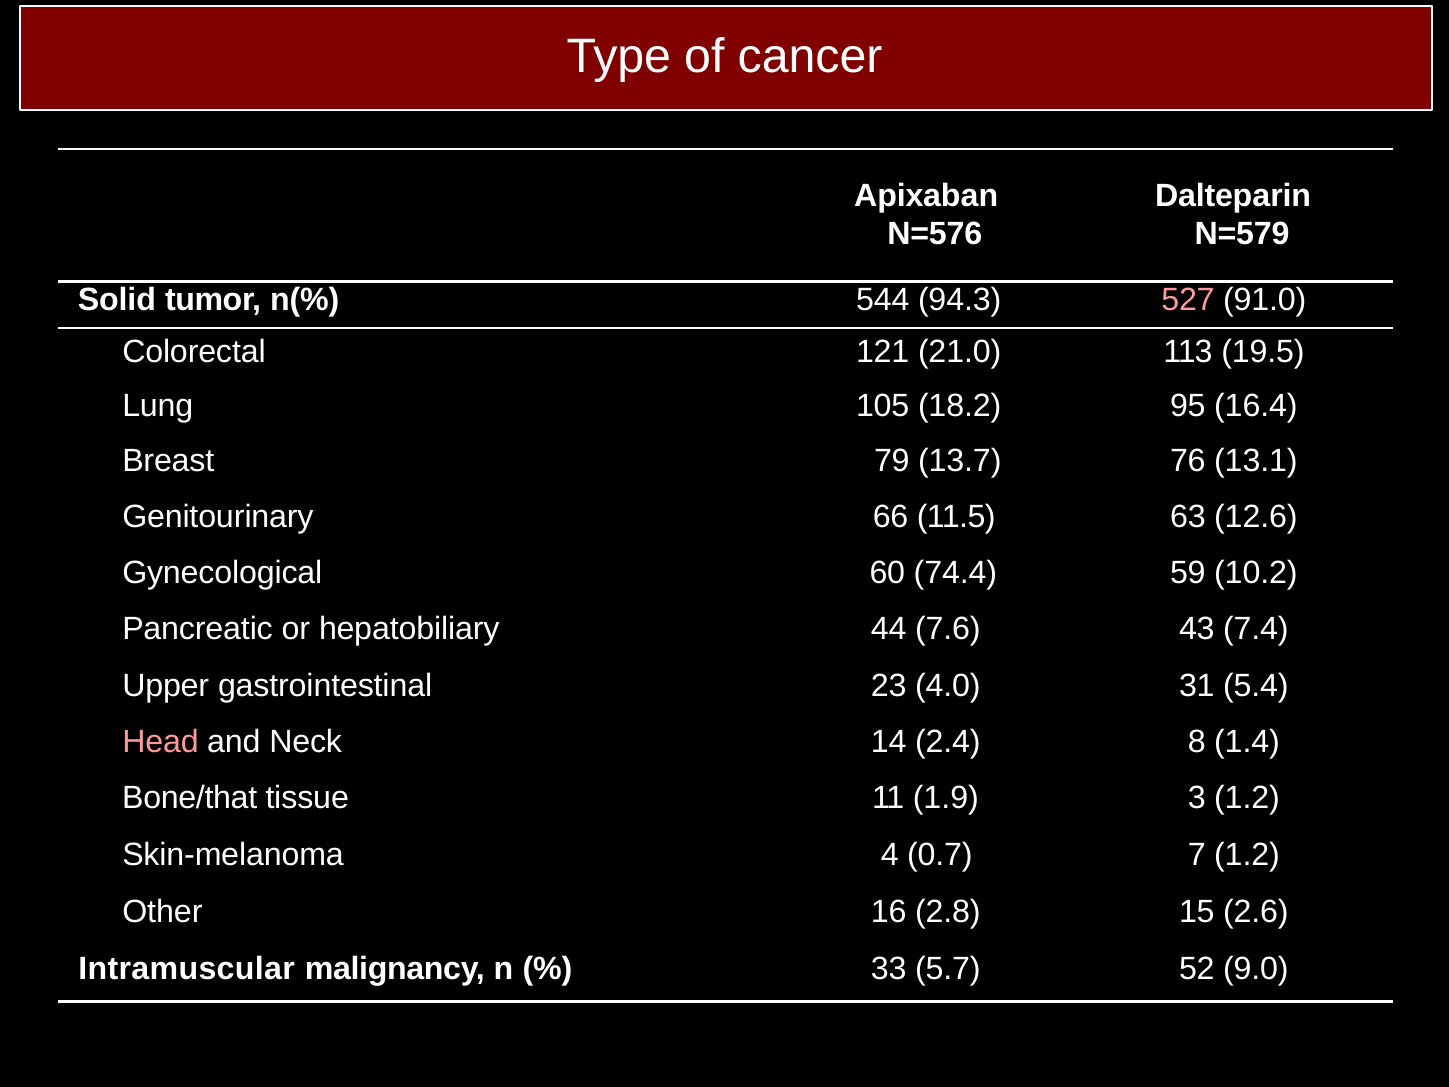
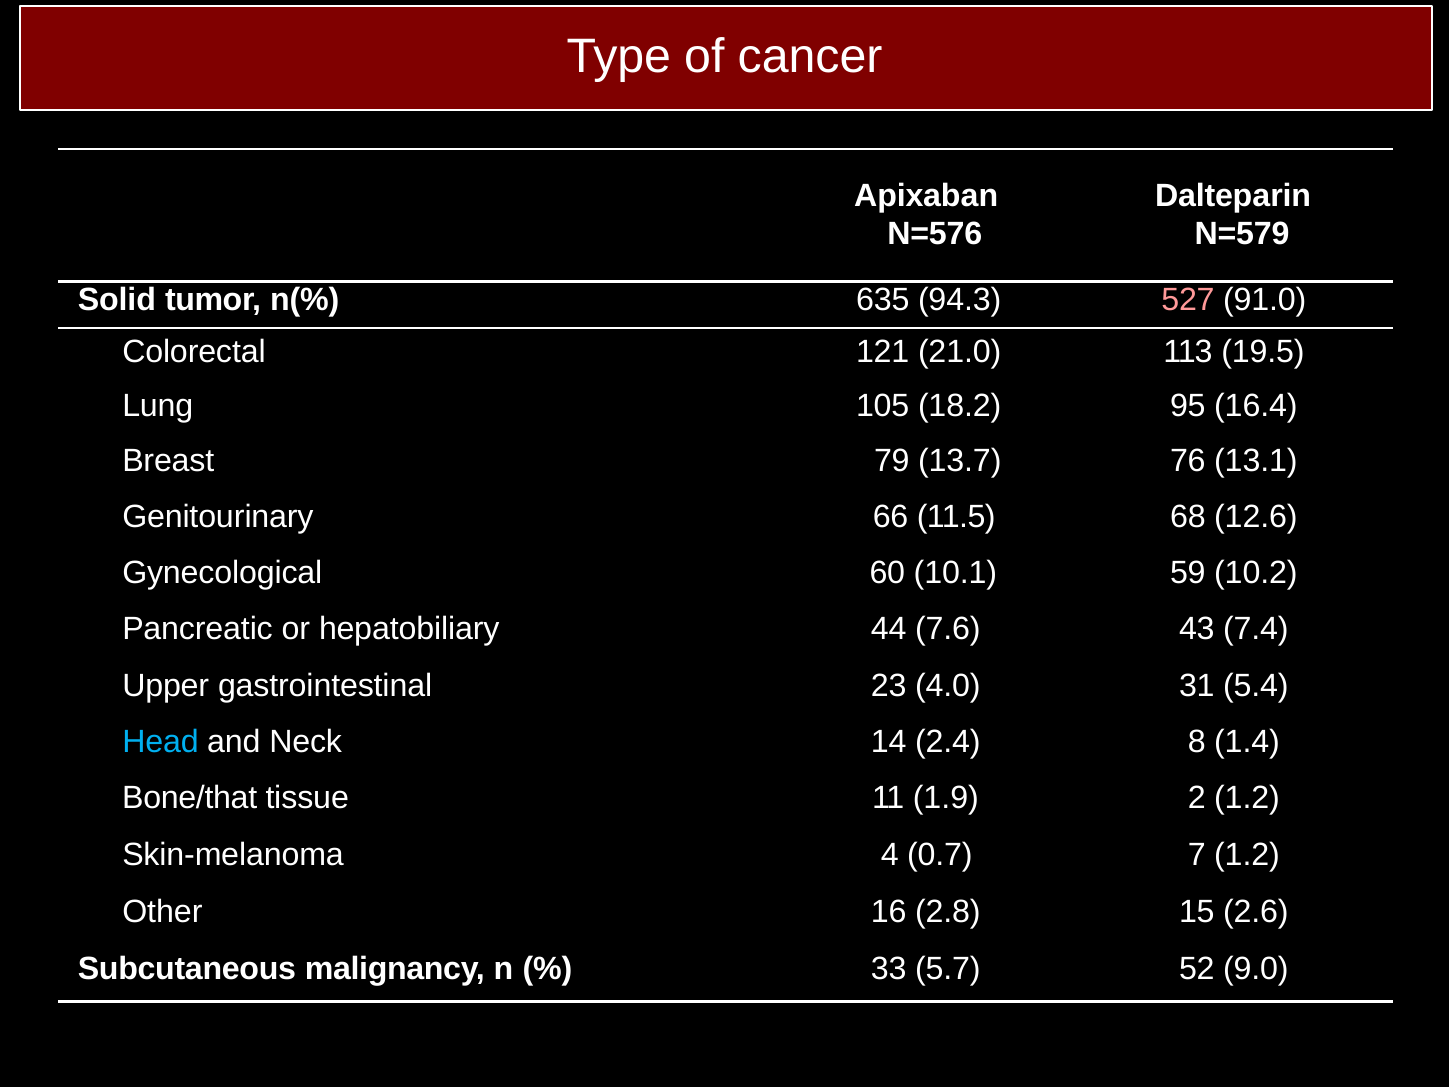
544: 544 -> 635
63: 63 -> 68
74.4: 74.4 -> 10.1
Head colour: pink -> light blue
3: 3 -> 2
Intramuscular: Intramuscular -> Subcutaneous
